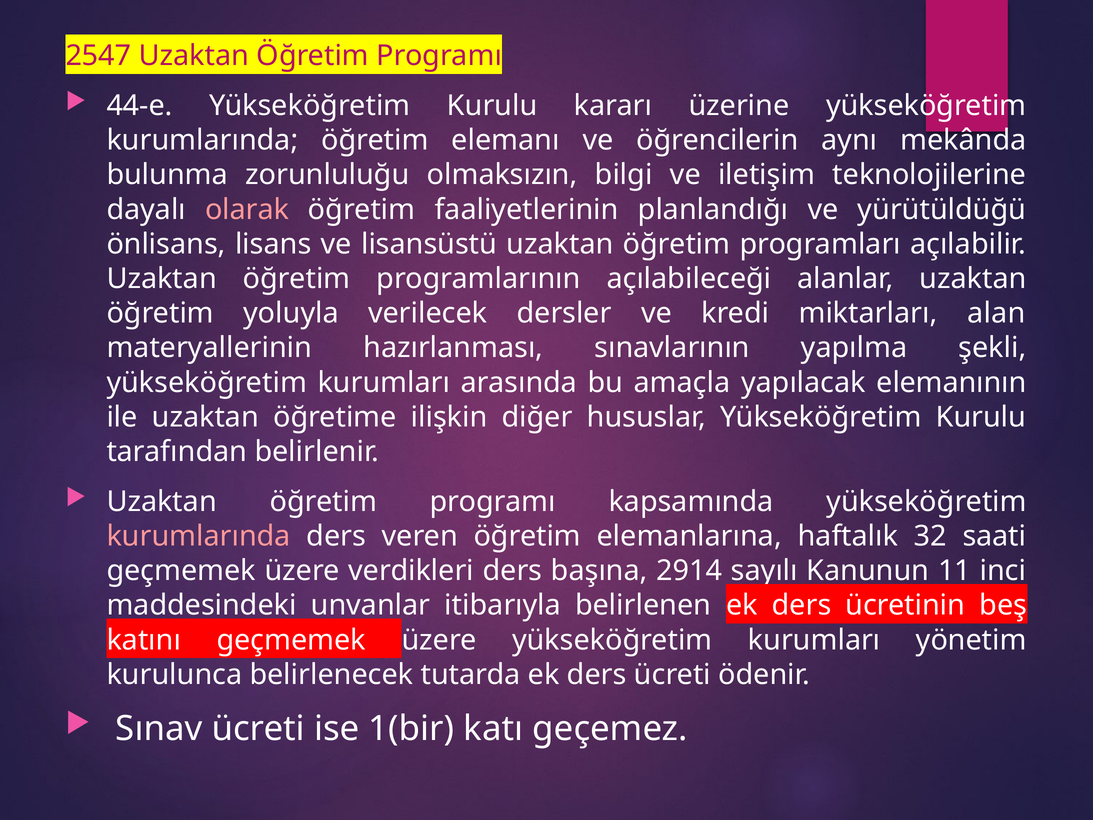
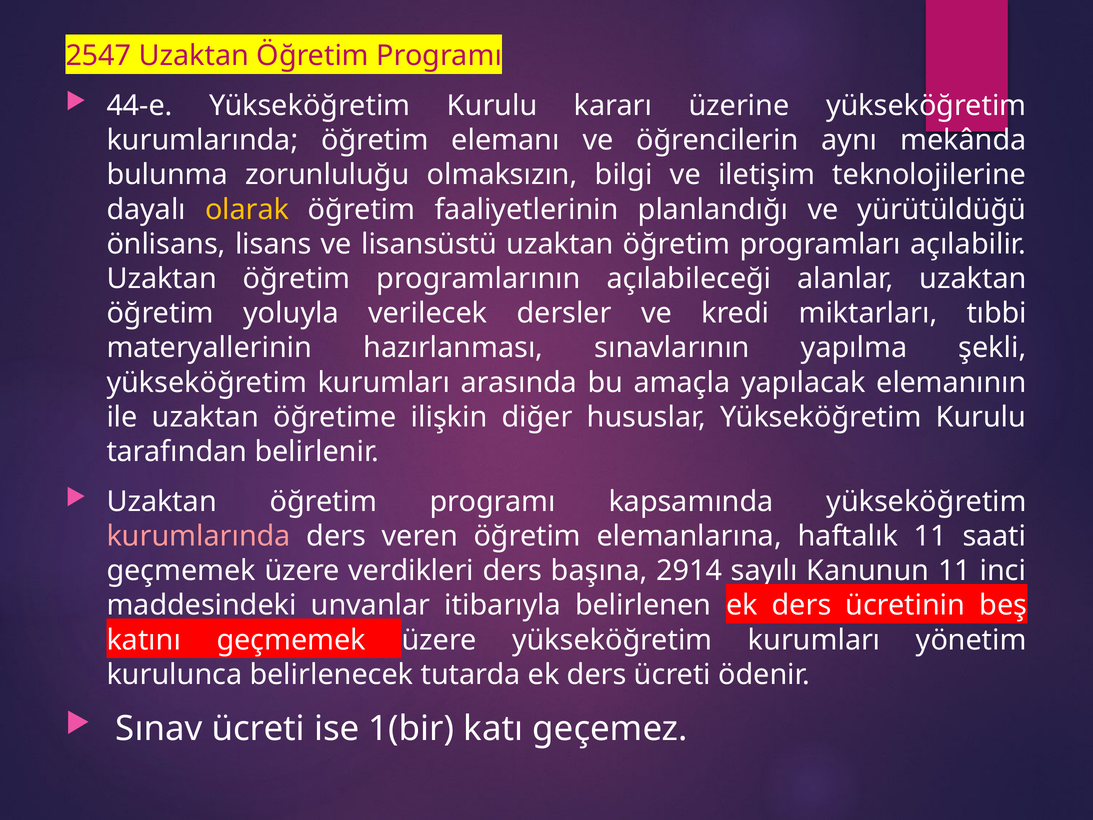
olarak colour: pink -> yellow
alan: alan -> tıbbi
haftalık 32: 32 -> 11
